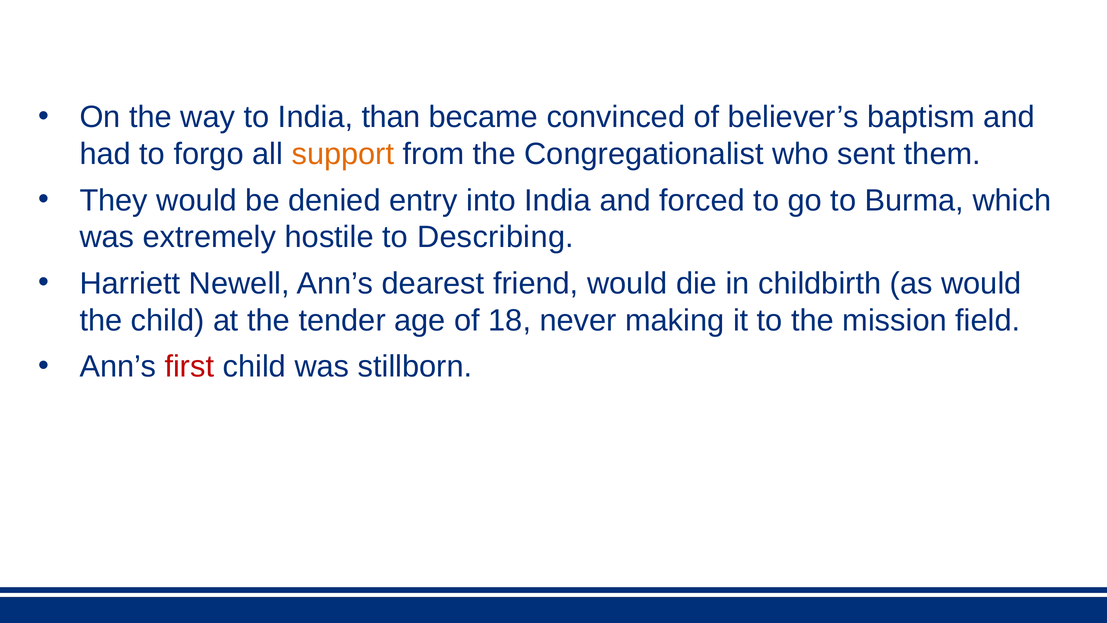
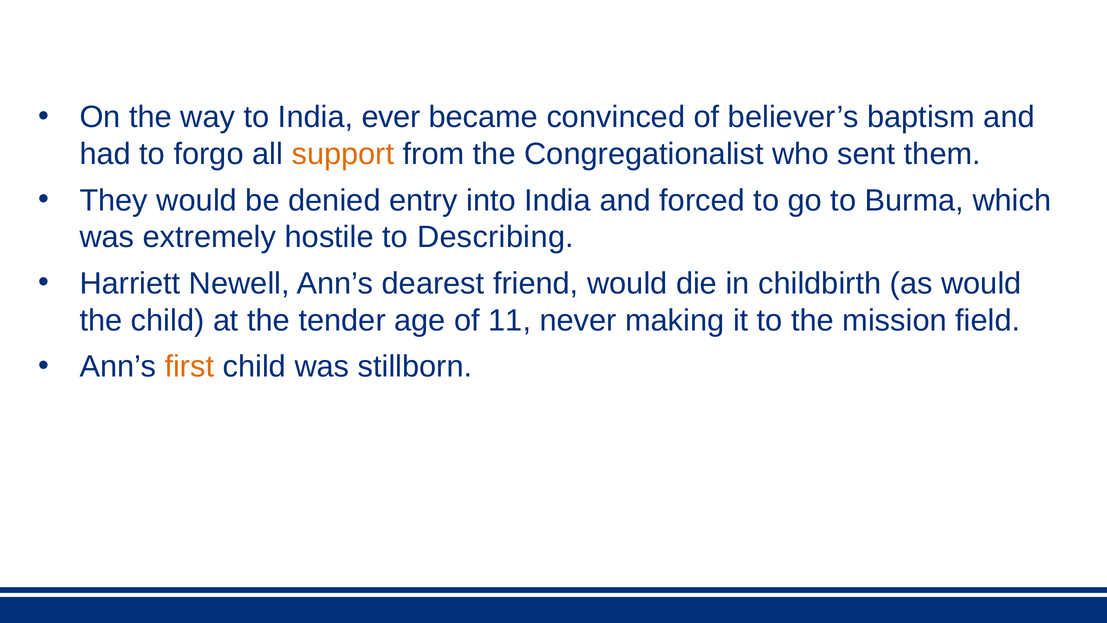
than: than -> ever
18: 18 -> 11
first colour: red -> orange
